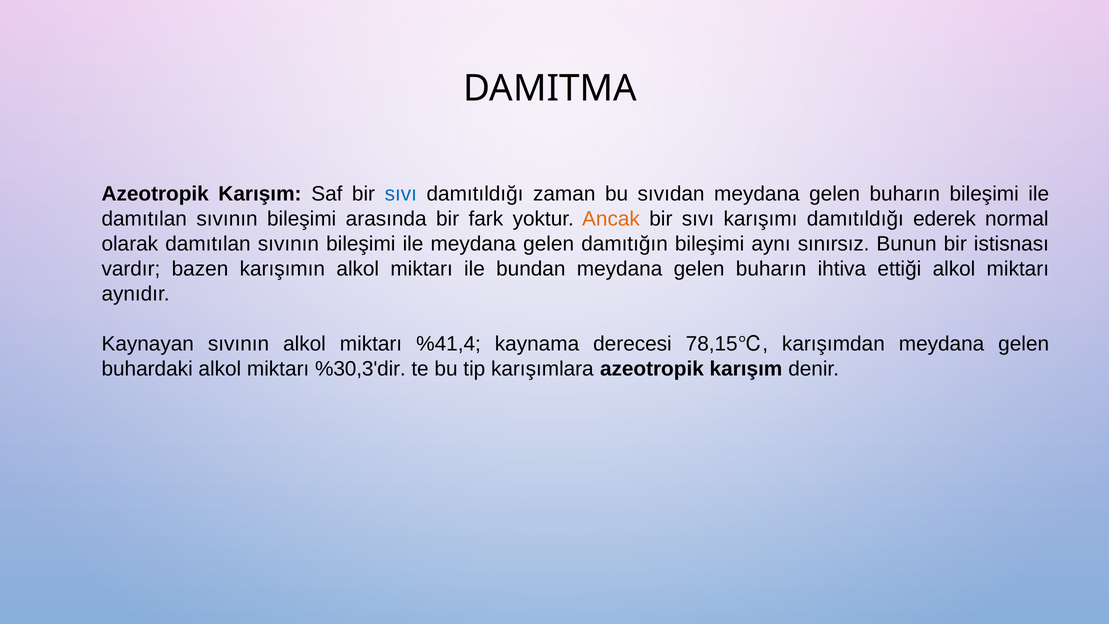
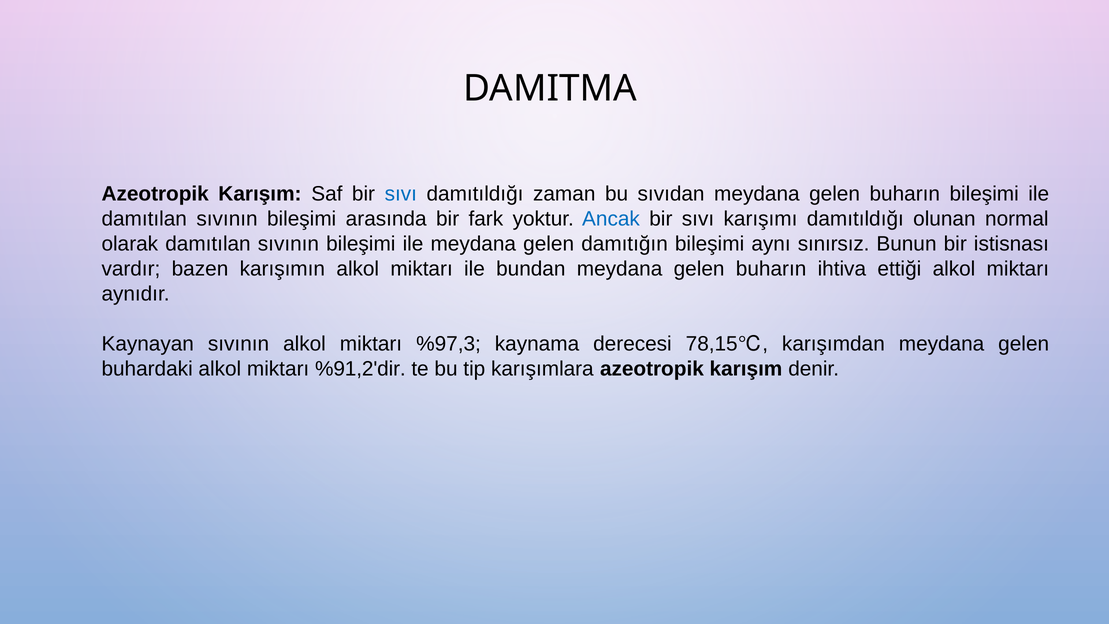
Ancak colour: orange -> blue
ederek: ederek -> olunan
%41,4: %41,4 -> %97,3
%30,3'dir: %30,3'dir -> %91,2'dir
